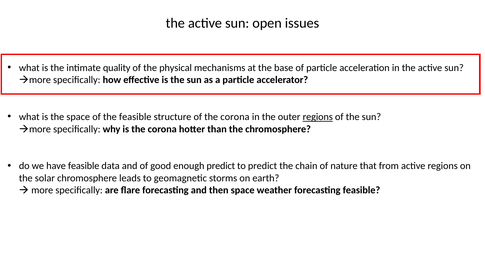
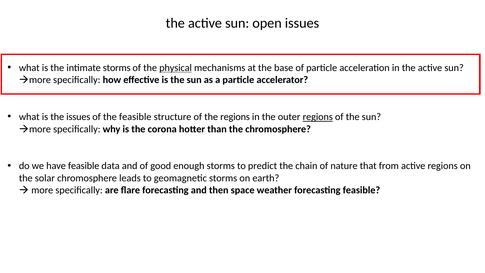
intimate quality: quality -> storms
physical underline: none -> present
the space: space -> issues
of the corona: corona -> regions
enough predict: predict -> storms
